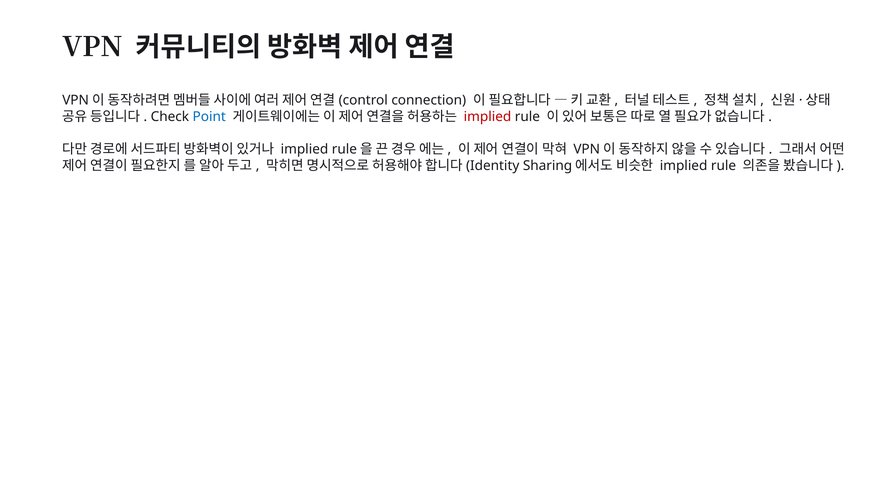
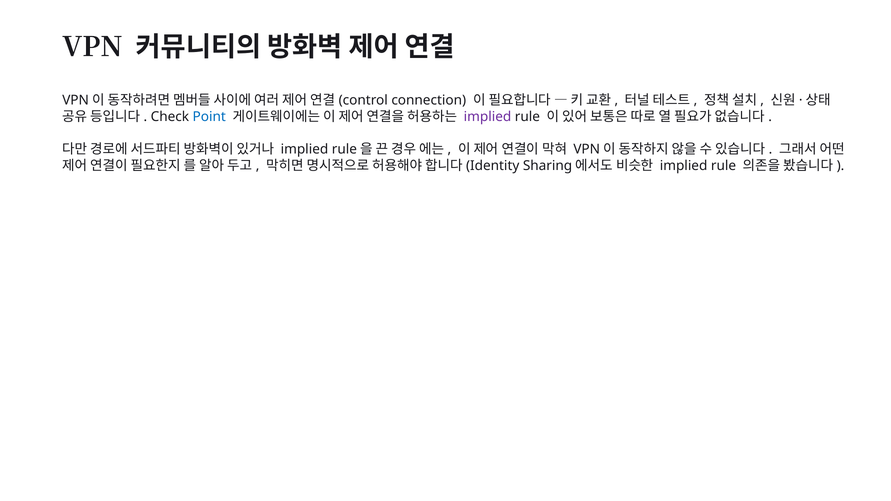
implied at (488, 117) colour: red -> purple
